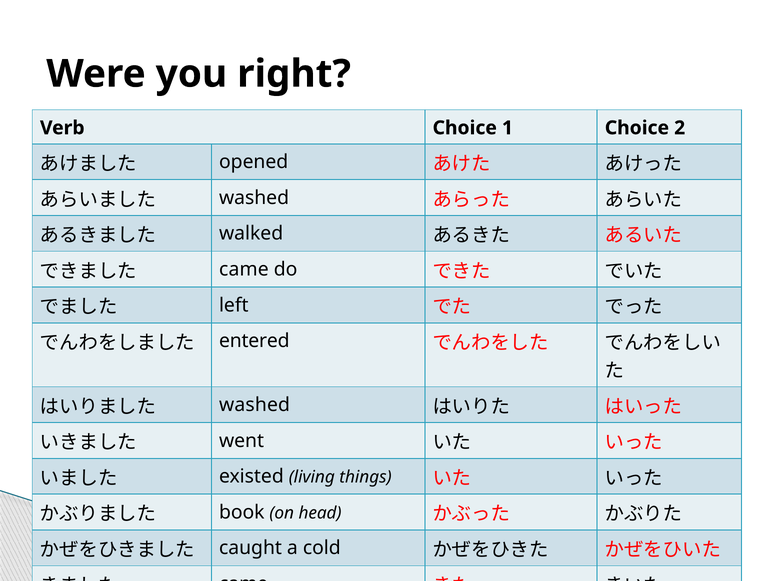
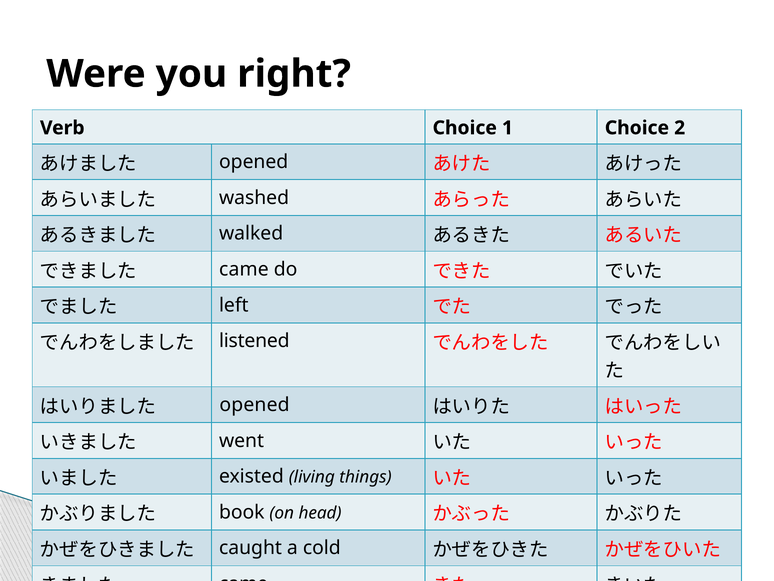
entered: entered -> listened
washed at (255, 405): washed -> opened
